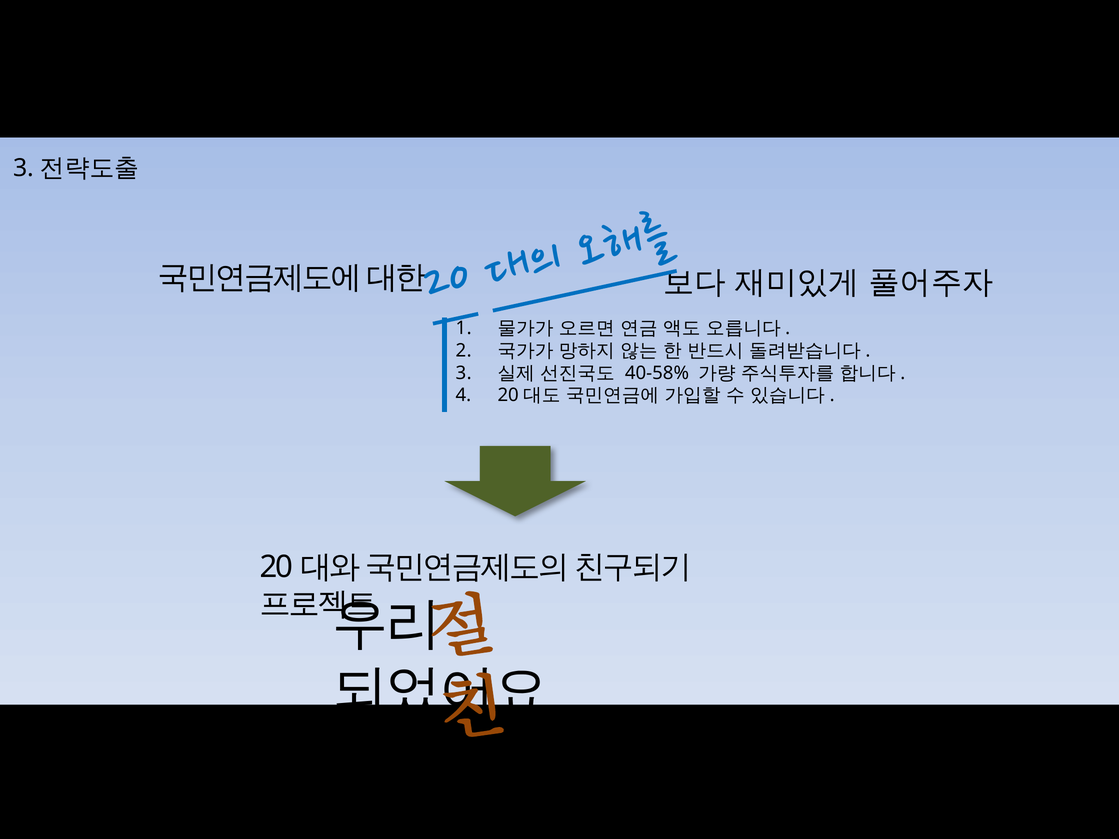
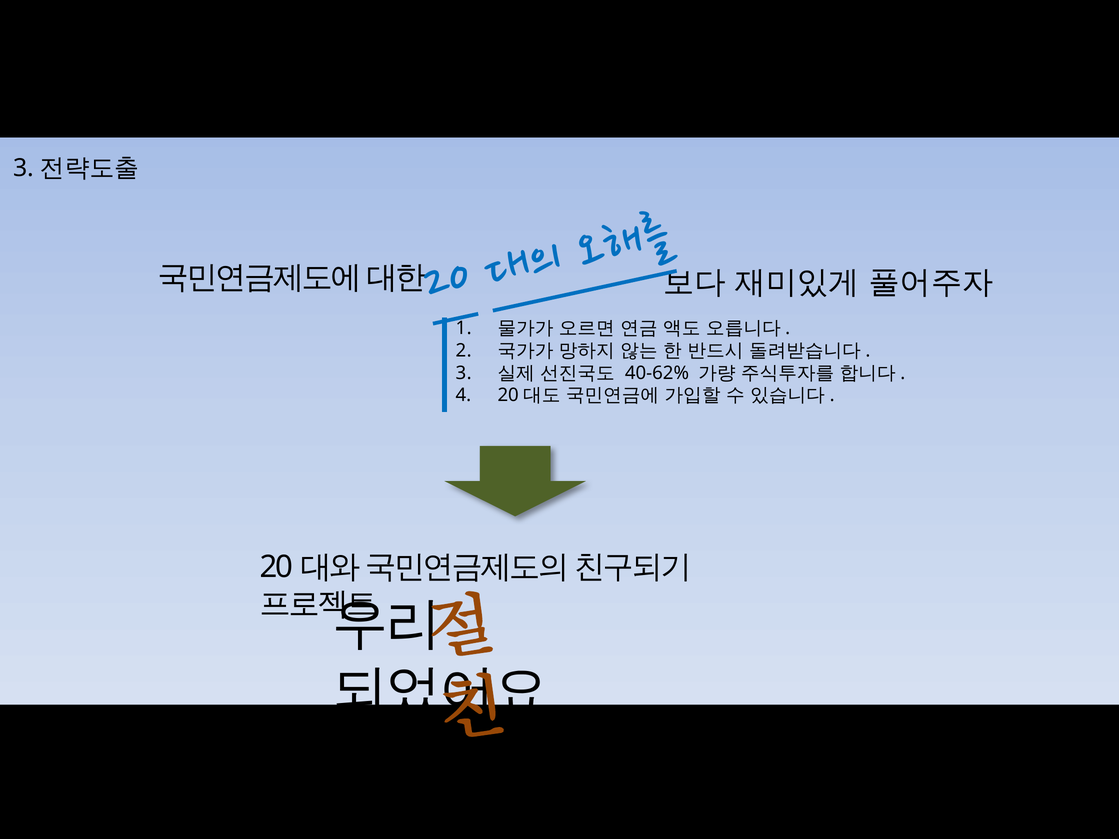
40-58%: 40-58% -> 40-62%
